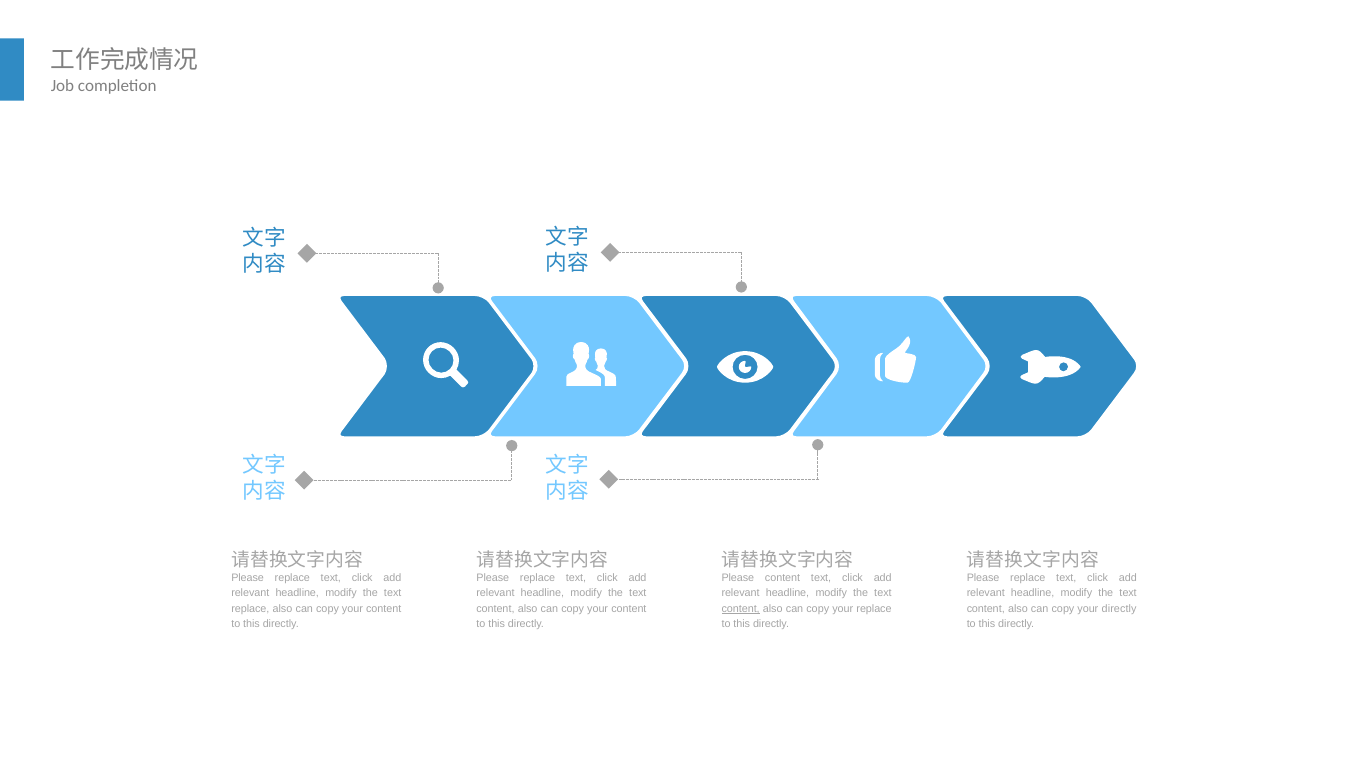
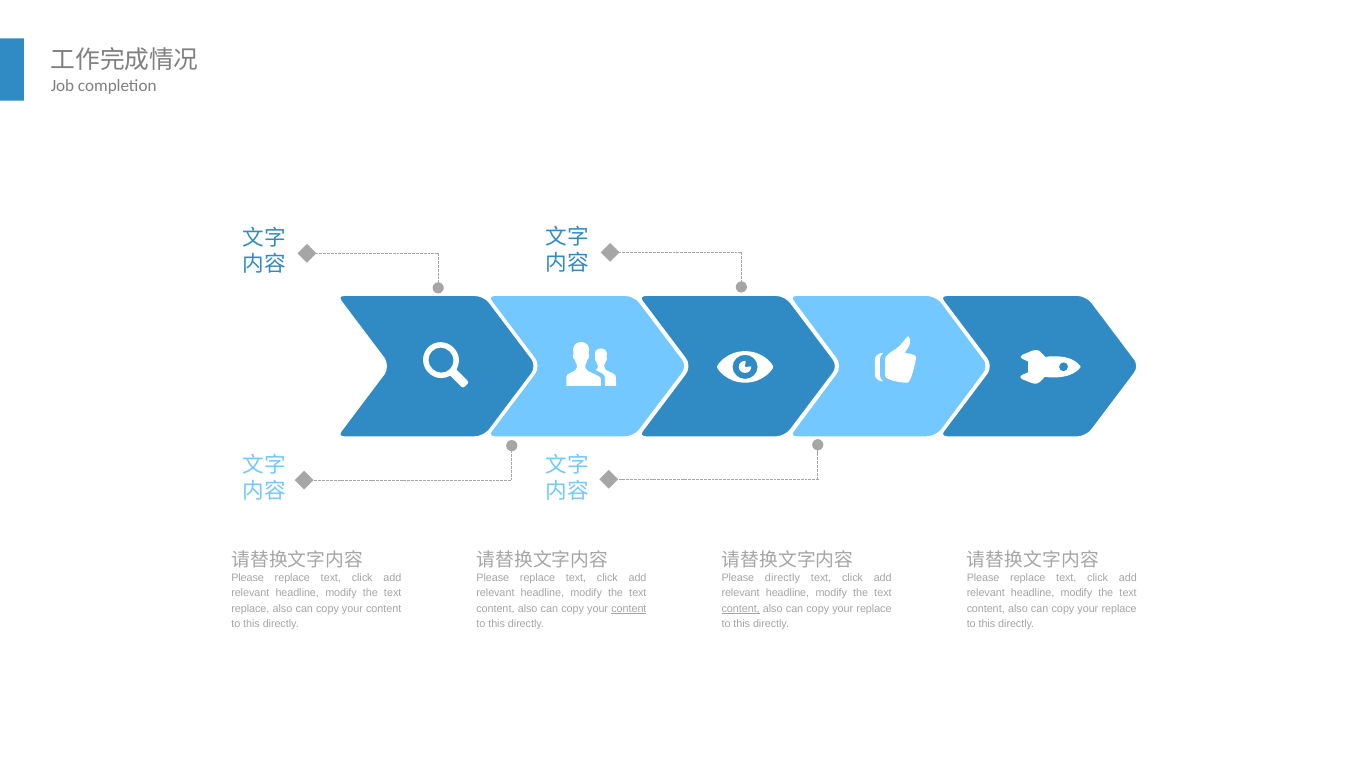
Please content: content -> directly
content at (629, 609) underline: none -> present
directly at (1119, 609): directly -> replace
